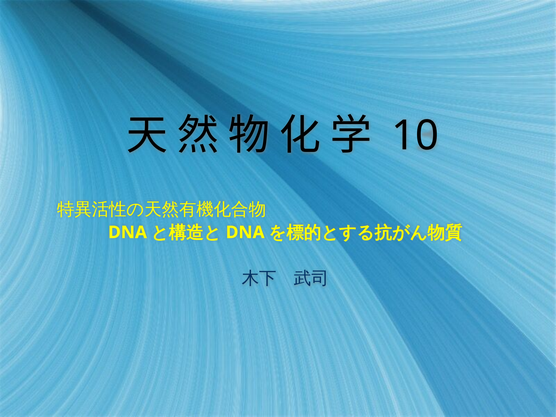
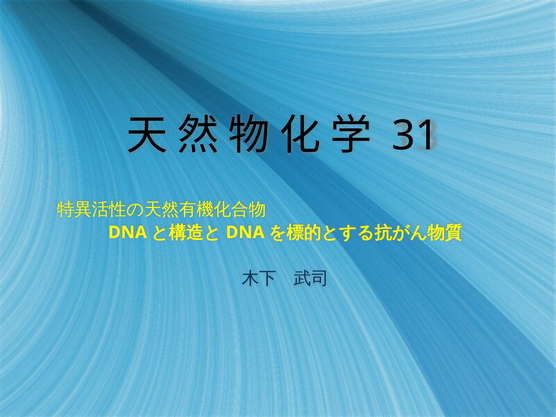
10: 10 -> 31
